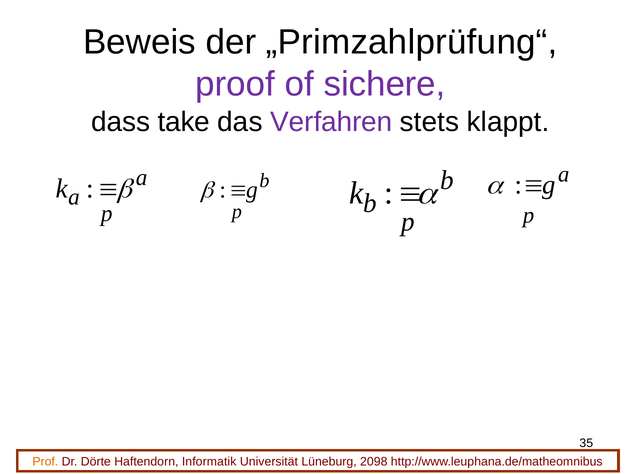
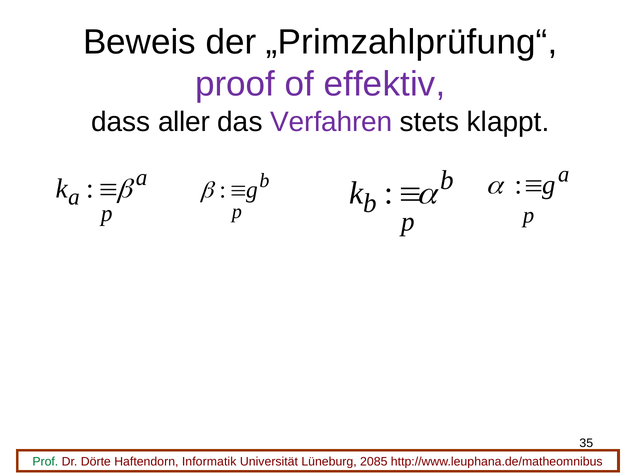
sichere: sichere -> effektiv
take: take -> aller
Prof colour: orange -> green
2098: 2098 -> 2085
